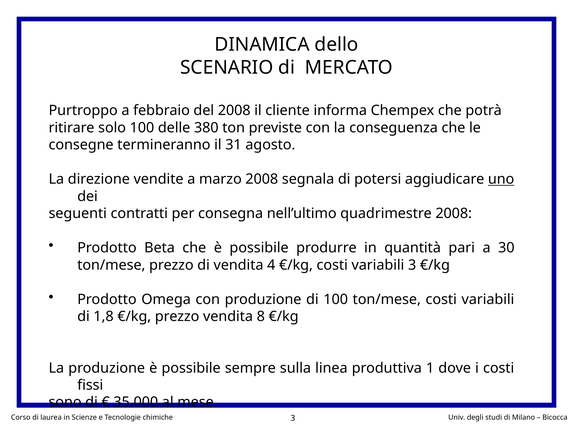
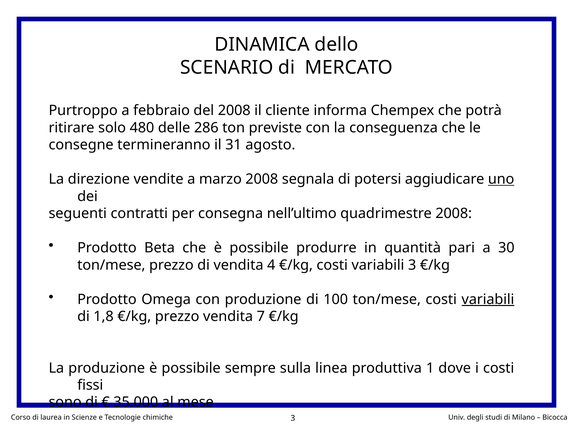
solo 100: 100 -> 480
380: 380 -> 286
variabili at (488, 300) underline: none -> present
8: 8 -> 7
